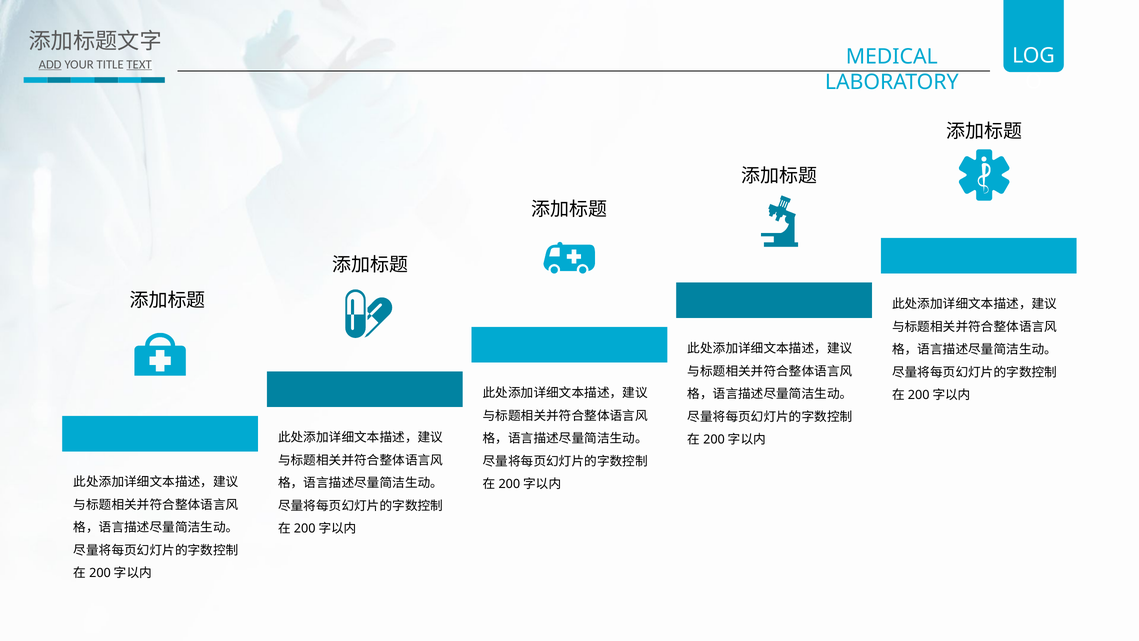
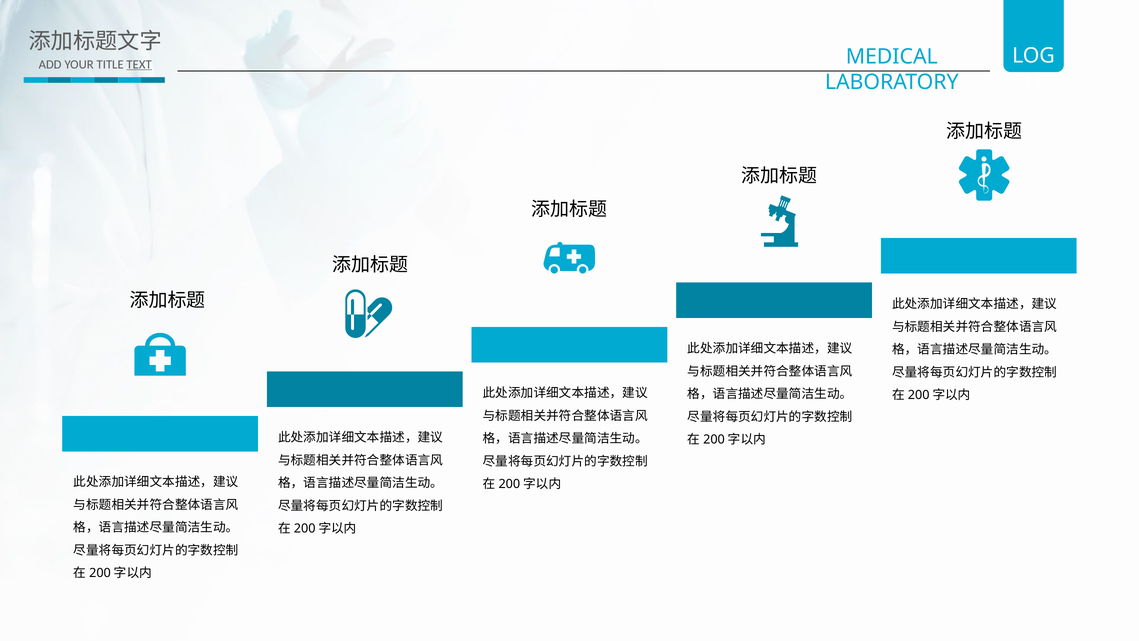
ADD underline: present -> none
